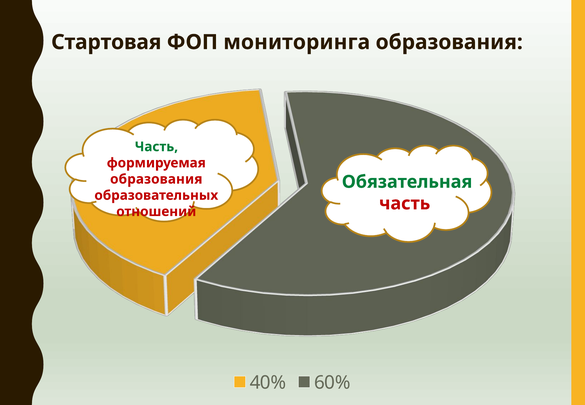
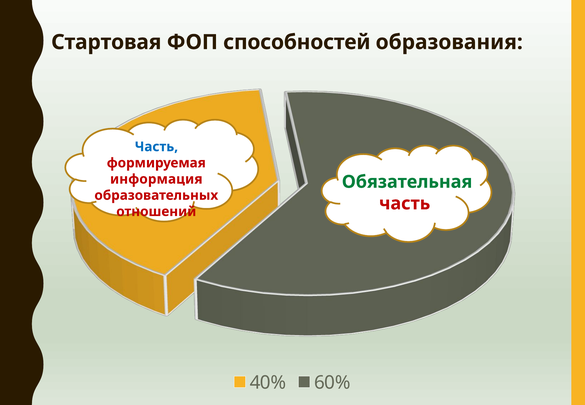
мониторинга: мониторинга -> способностей
Часть at (156, 147) colour: green -> blue
образования at (156, 179): образования -> информация
